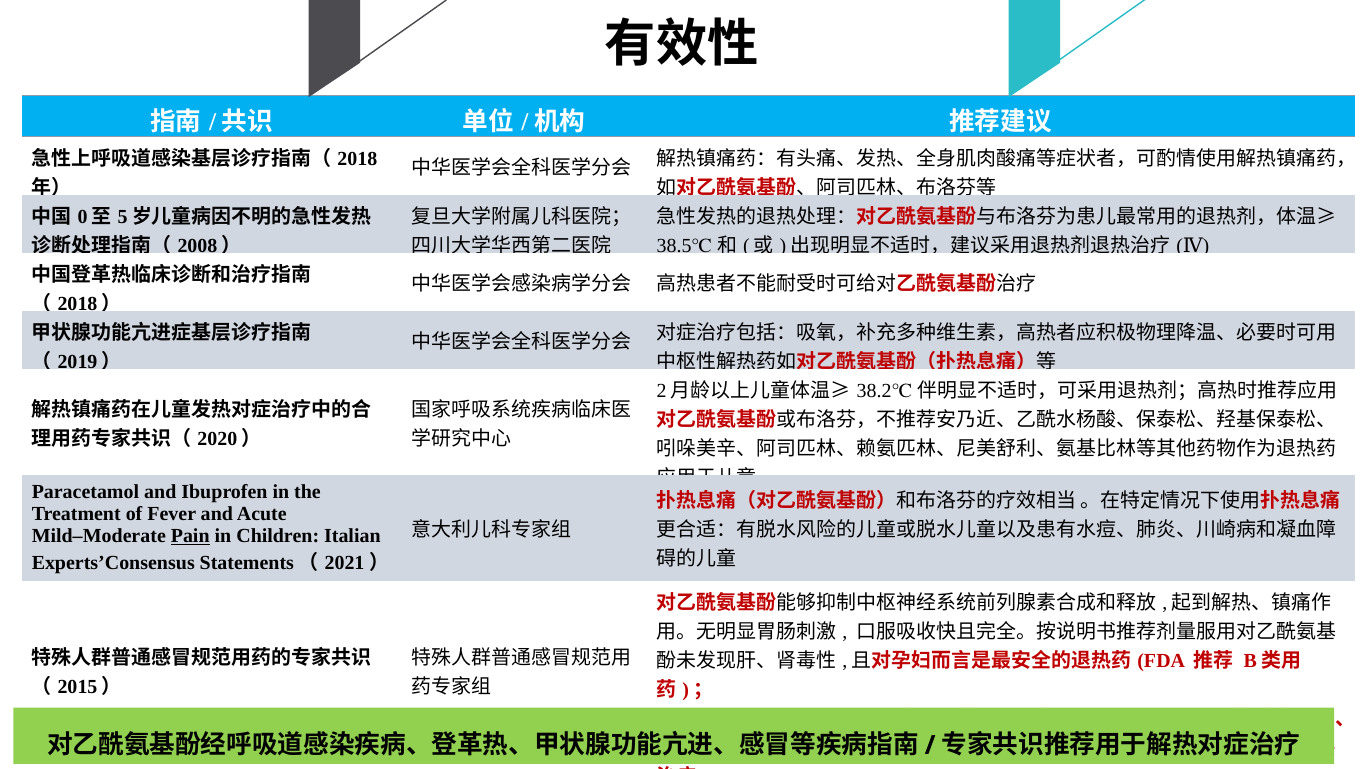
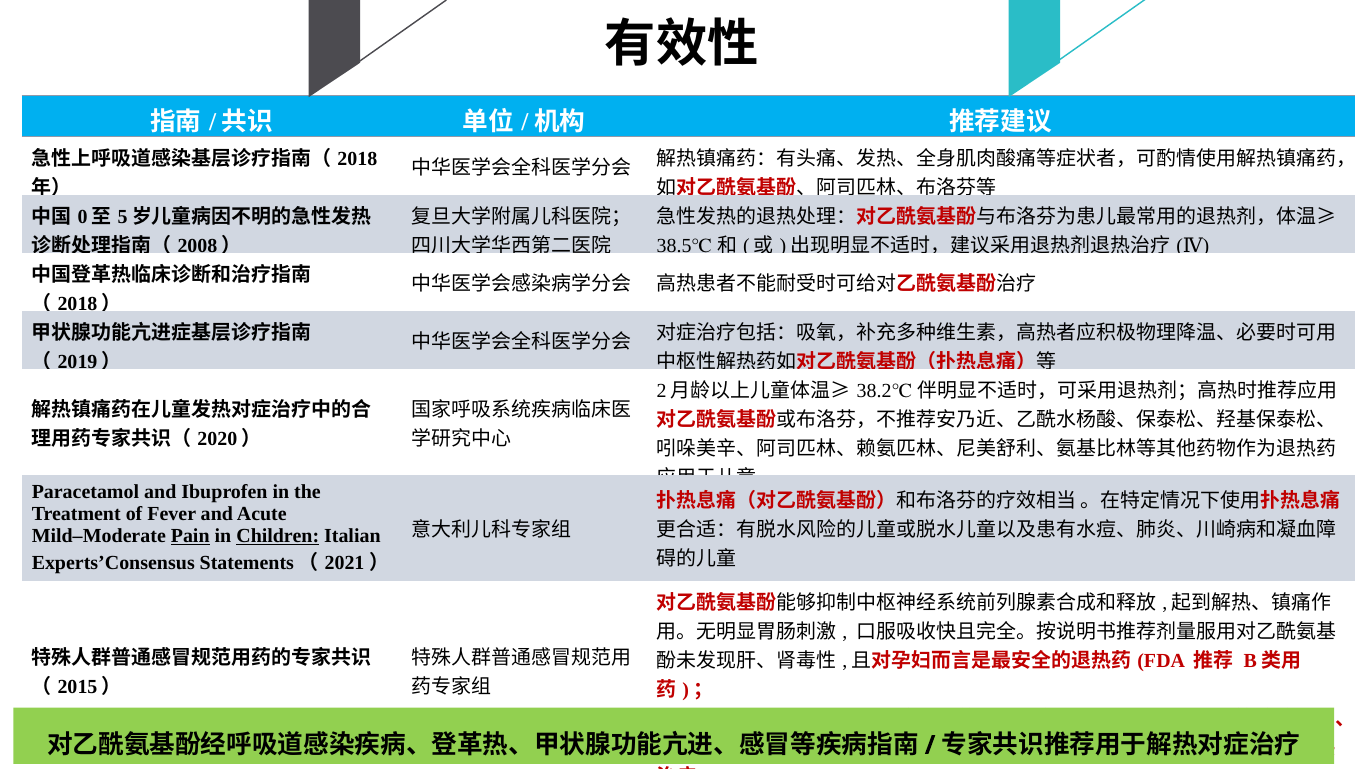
Children underline: none -> present
